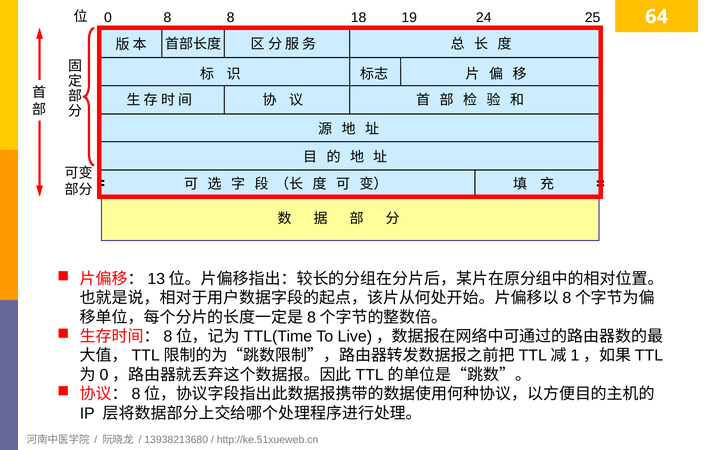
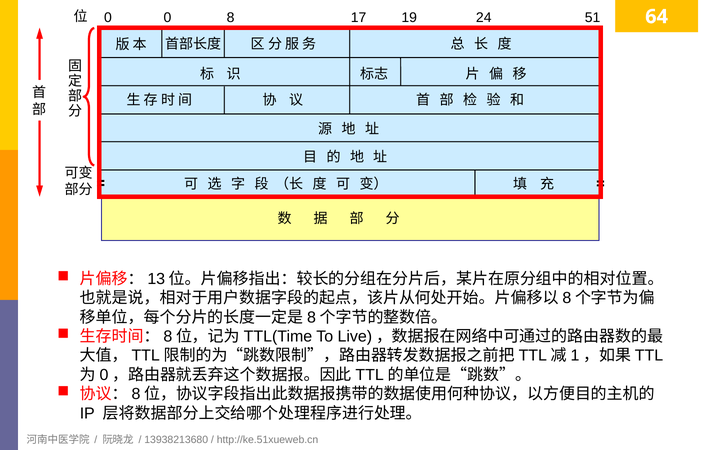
0 8: 8 -> 0
18: 18 -> 17
25: 25 -> 51
